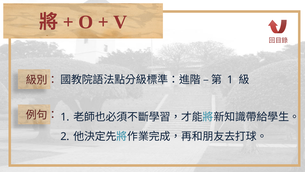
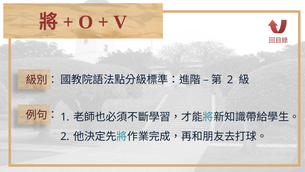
1 at (230, 80): 1 -> 2
